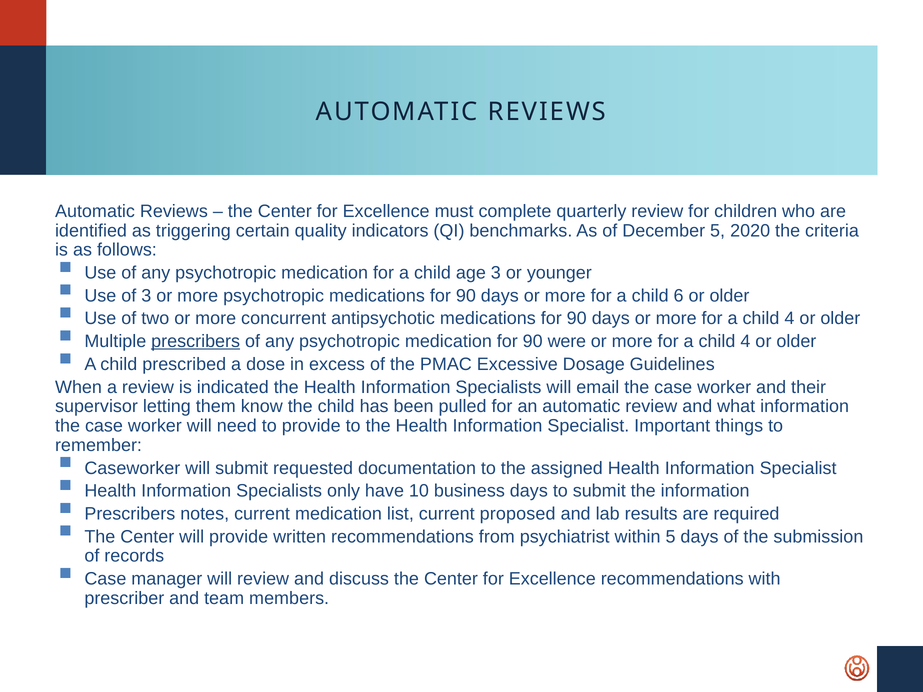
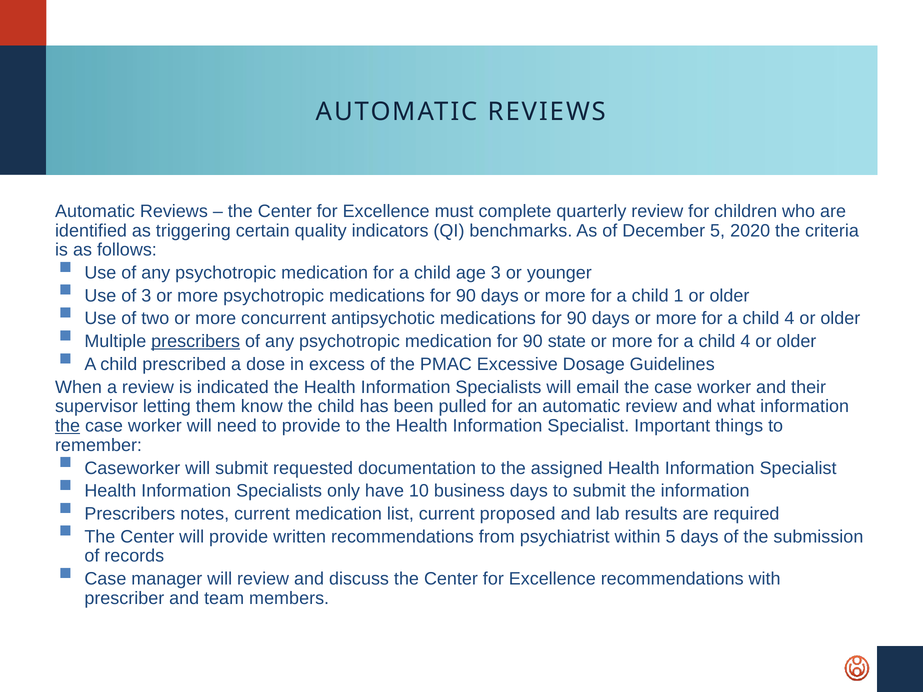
6: 6 -> 1
were: were -> state
the at (68, 426) underline: none -> present
